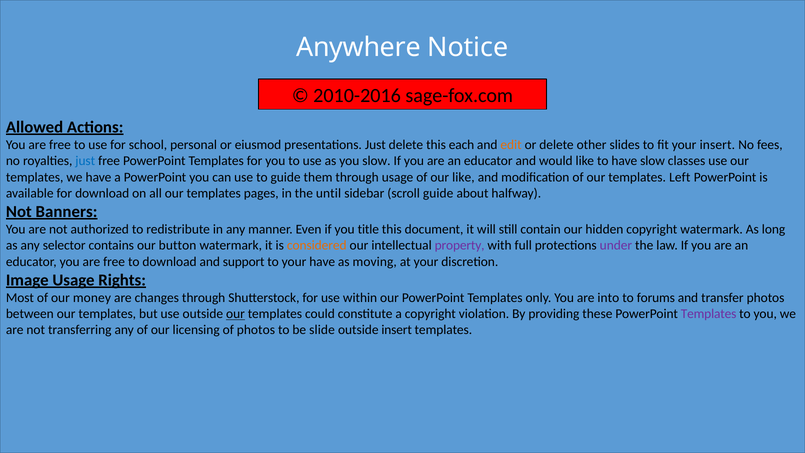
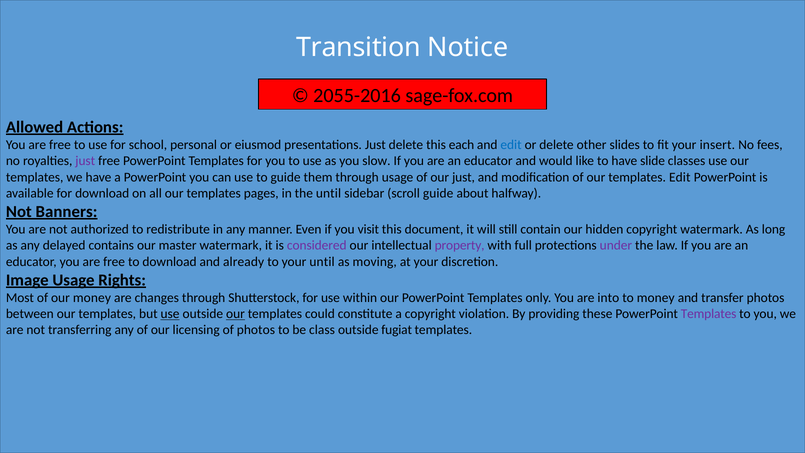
Anywhere: Anywhere -> Transition
2010-2016: 2010-2016 -> 2055-2016
edit at (511, 145) colour: orange -> blue
just at (85, 161) colour: blue -> purple
have slow: slow -> slide
our like: like -> just
templates Left: Left -> Edit
title: title -> visit
selector: selector -> delayed
button: button -> master
considered colour: orange -> purple
support: support -> already
your have: have -> until
to forums: forums -> money
use at (170, 314) underline: none -> present
slide: slide -> class
outside insert: insert -> fugiat
